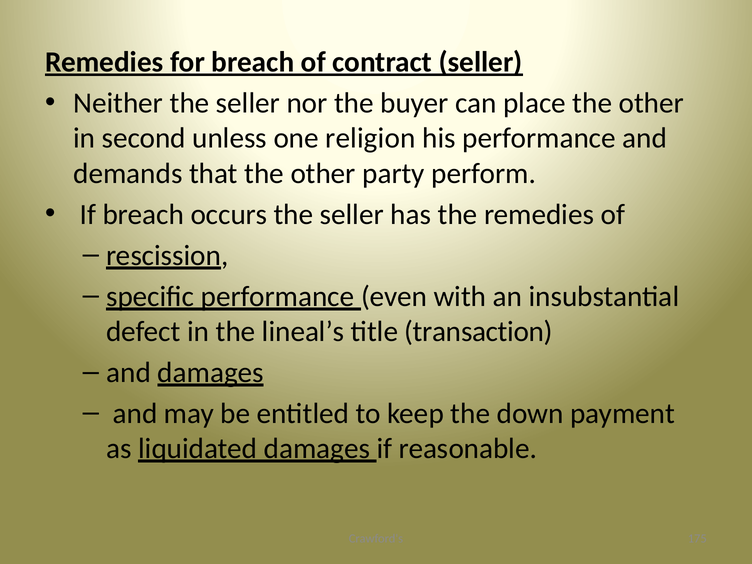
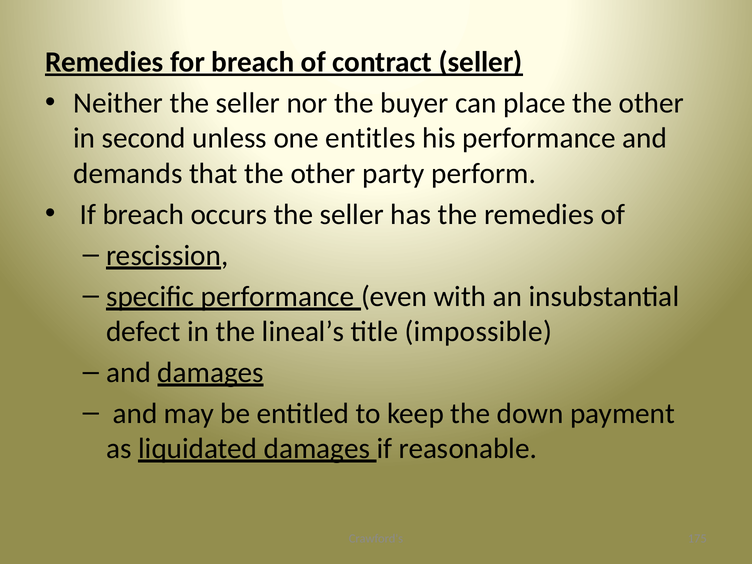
religion: religion -> entitles
transaction: transaction -> impossible
